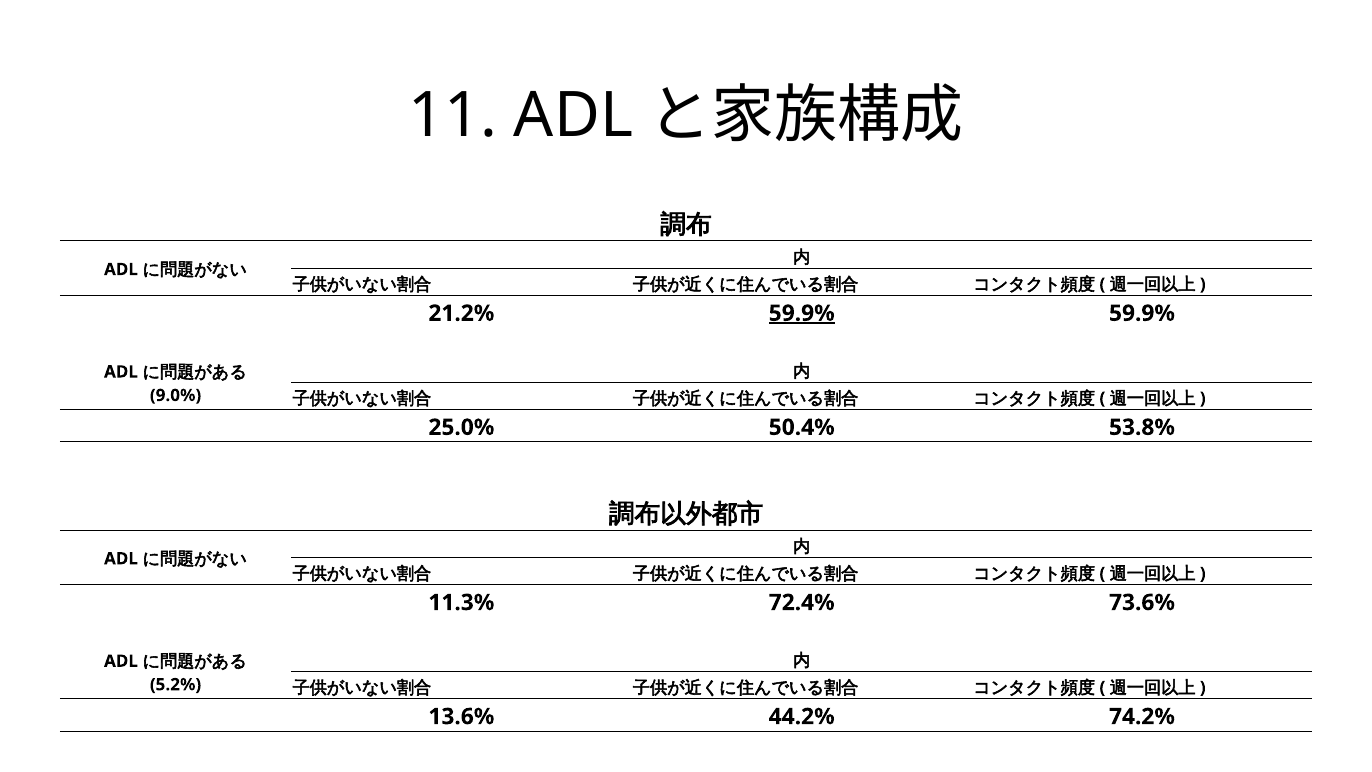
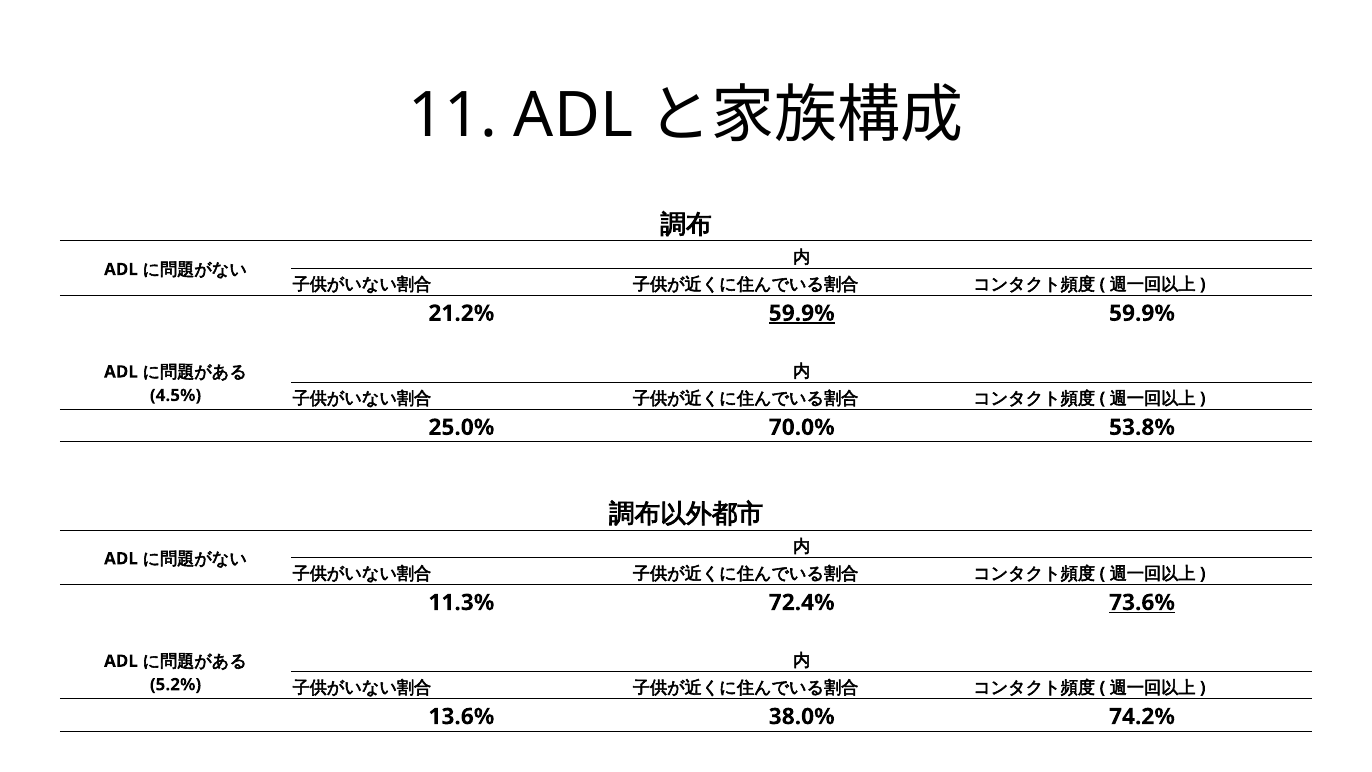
9.0%: 9.0% -> 4.5%
50.4%: 50.4% -> 70.0%
73.6% underline: none -> present
44.2%: 44.2% -> 38.0%
